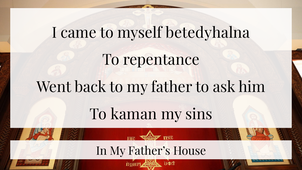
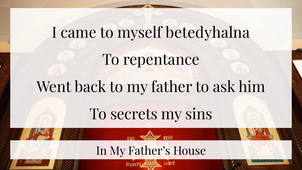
kaman: kaman -> secrets
